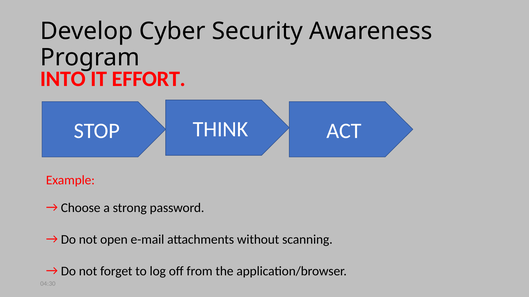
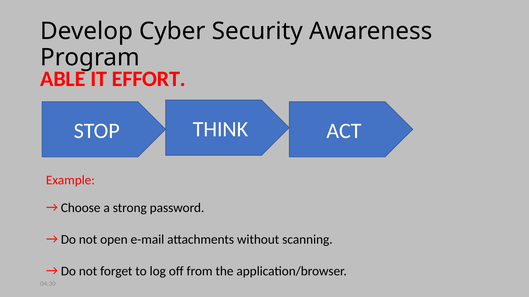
INTO: INTO -> ABLE
